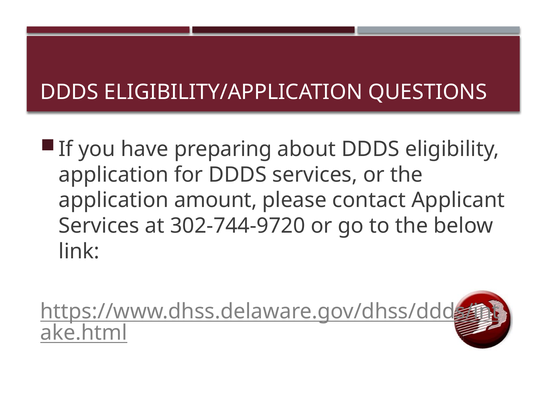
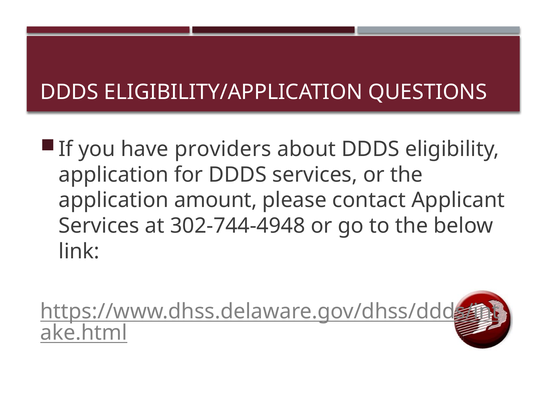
preparing: preparing -> providers
302-744-9720: 302-744-9720 -> 302-744-4948
